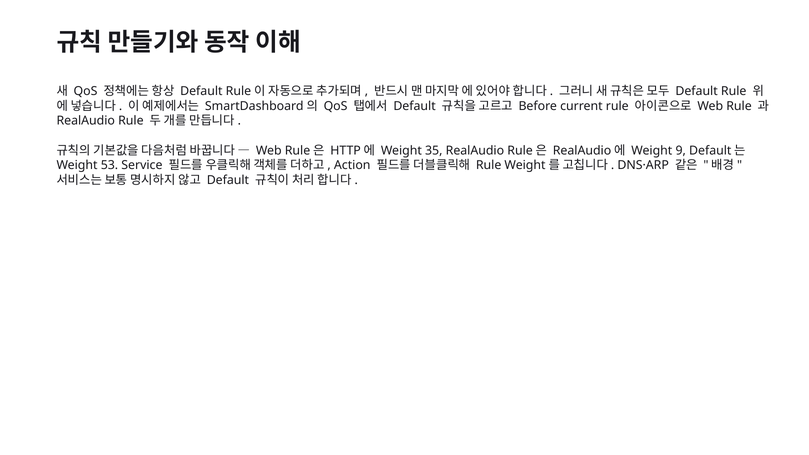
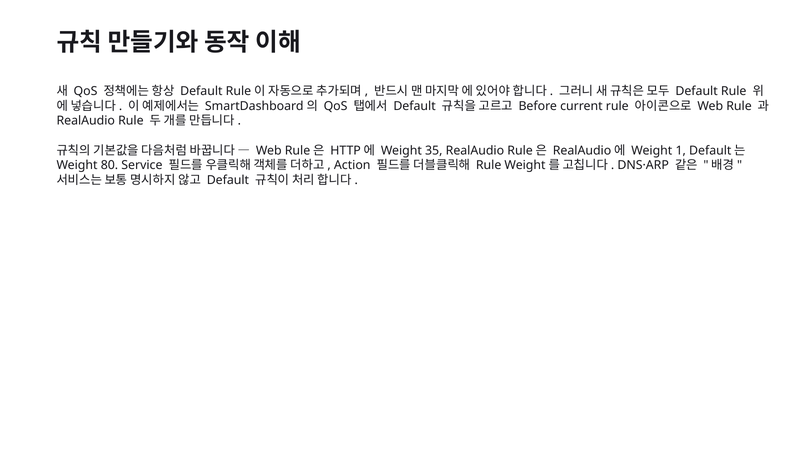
9: 9 -> 1
53: 53 -> 80
